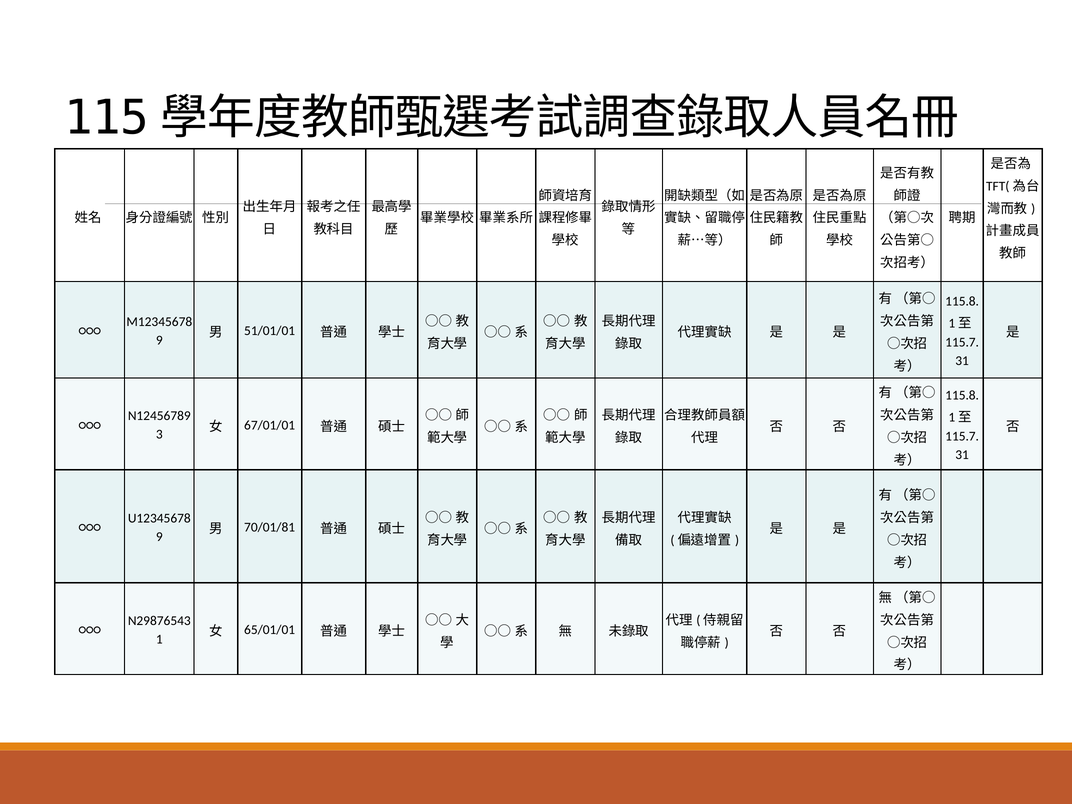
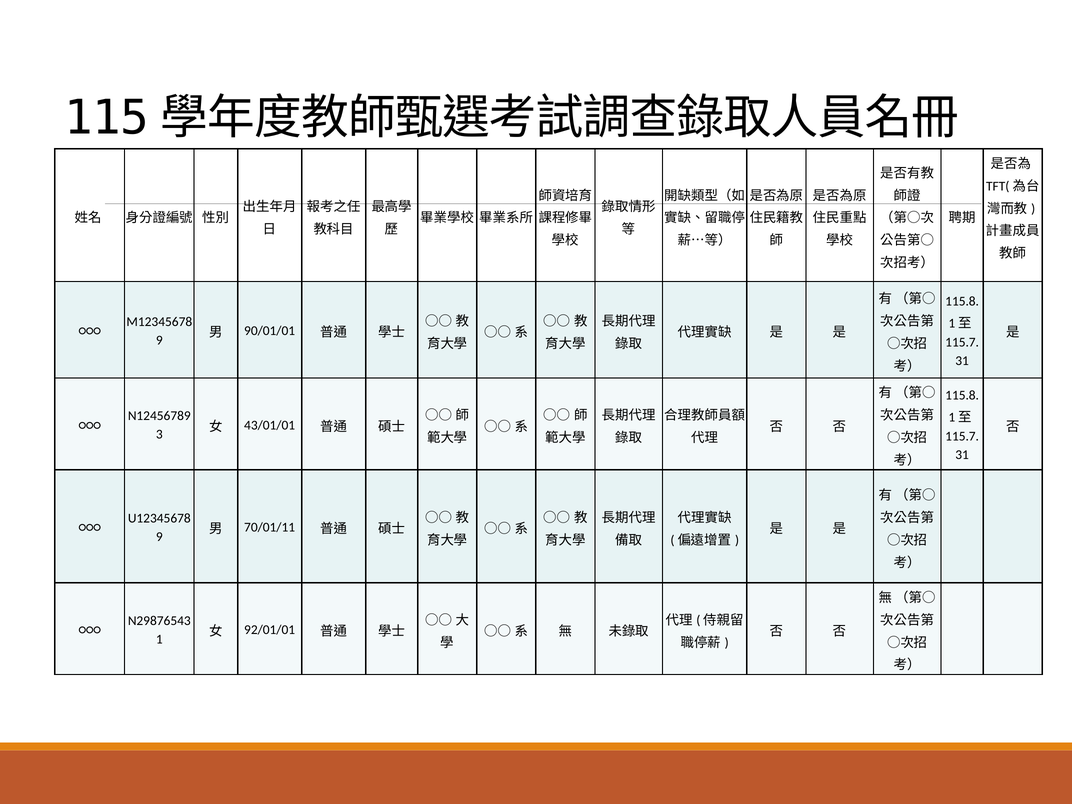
51/01/01: 51/01/01 -> 90/01/01
67/01/01: 67/01/01 -> 43/01/01
70/01/81: 70/01/81 -> 70/01/11
65/01/01: 65/01/01 -> 92/01/01
